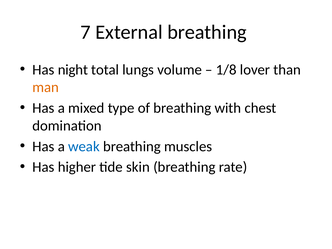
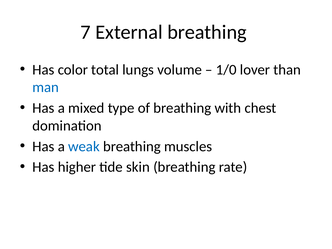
night: night -> color
1/8: 1/8 -> 1/0
man colour: orange -> blue
